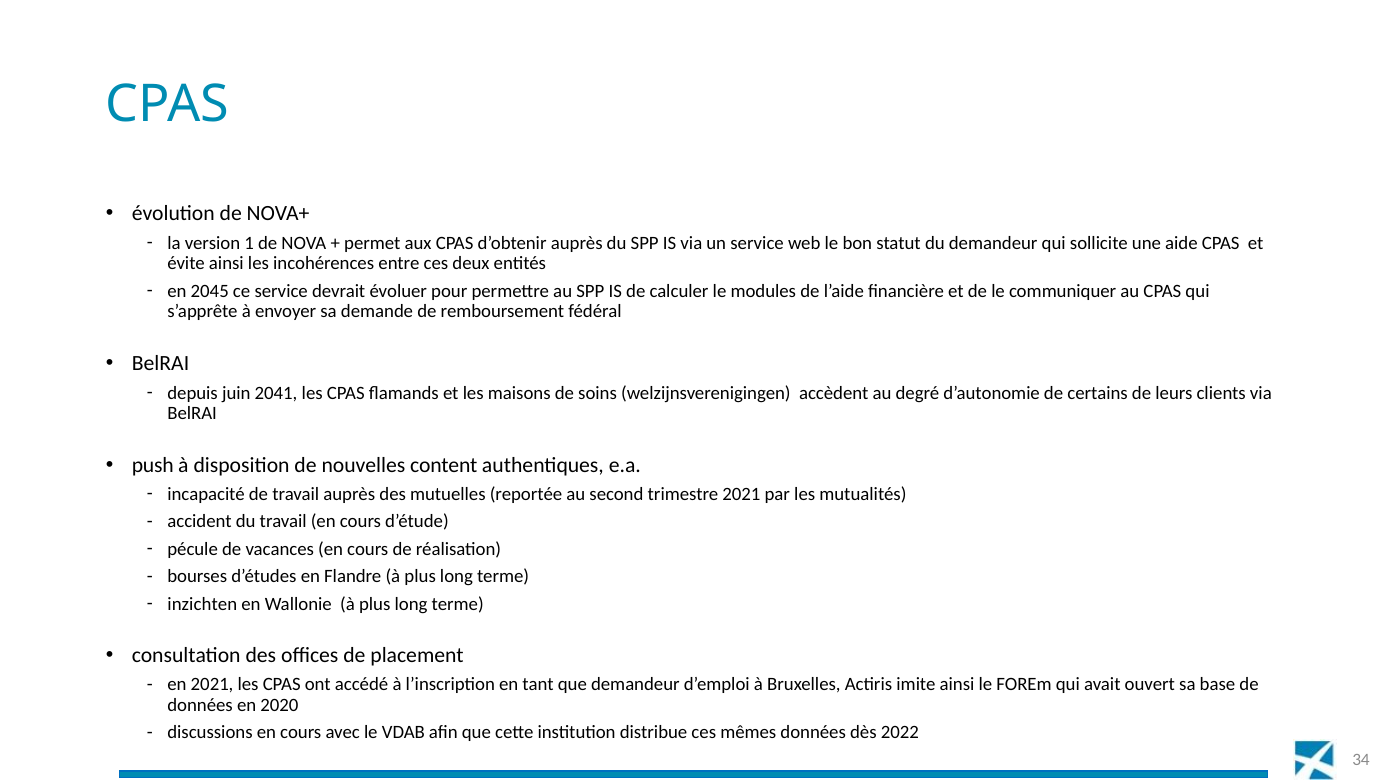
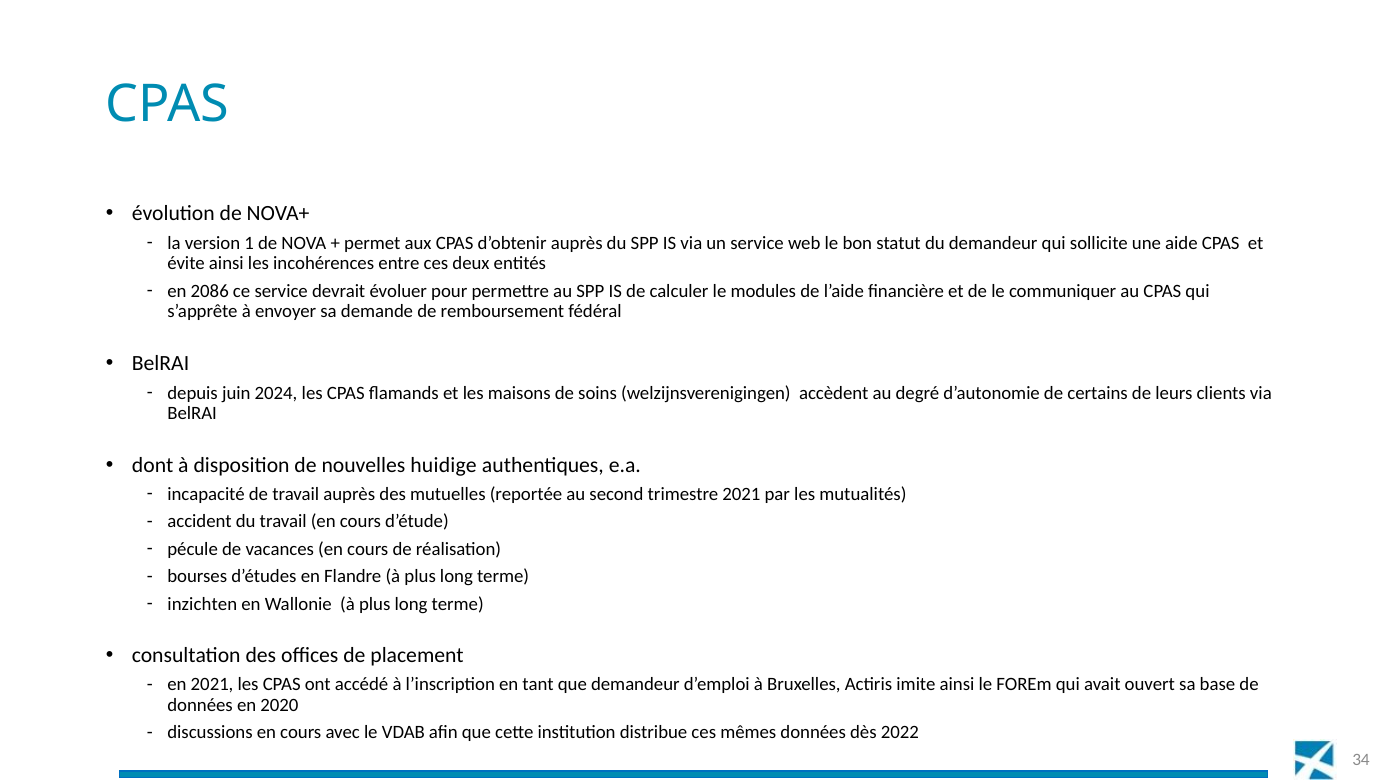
2045: 2045 -> 2086
2041: 2041 -> 2024
push: push -> dont
content: content -> huidige
